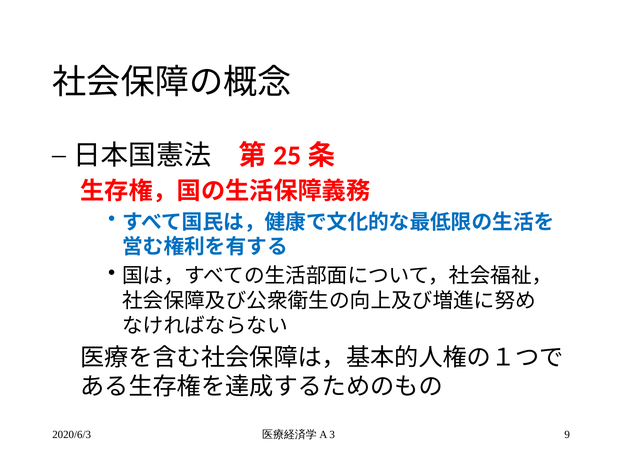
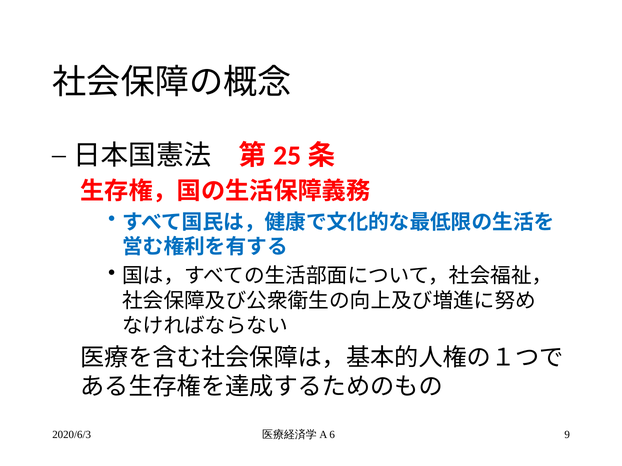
3: 3 -> 6
